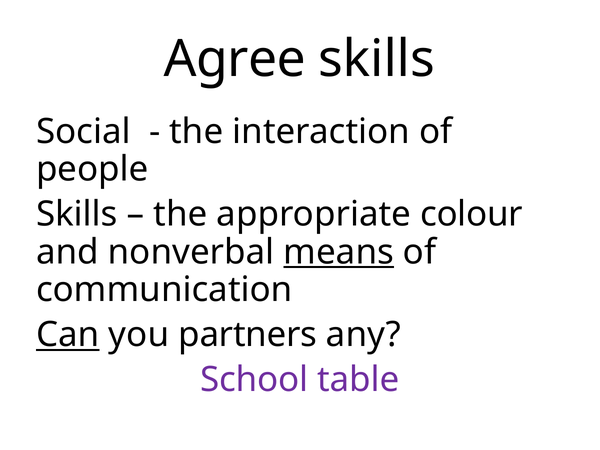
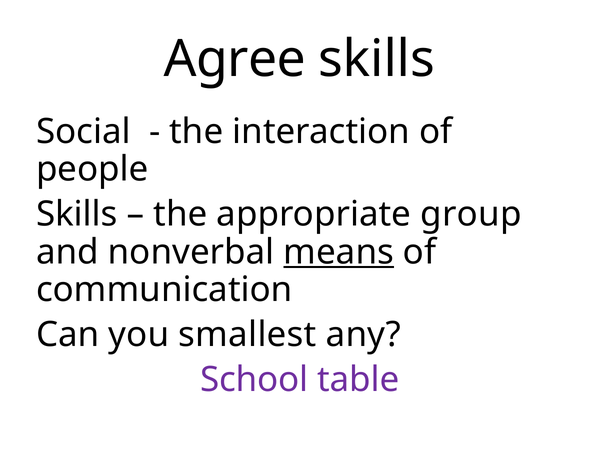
colour: colour -> group
Can underline: present -> none
partners: partners -> smallest
